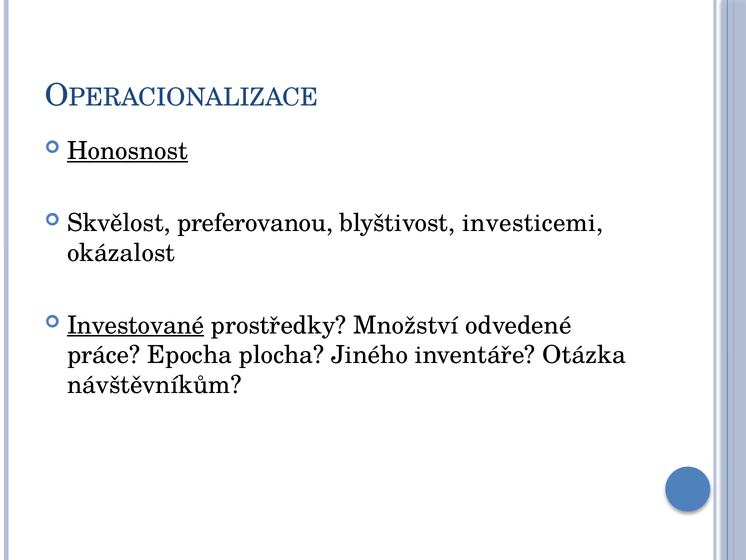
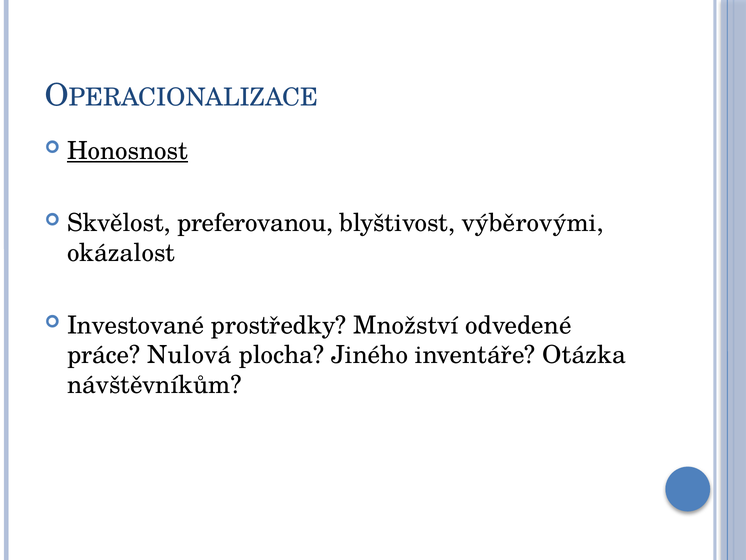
investicemi: investicemi -> výběrovými
Investované underline: present -> none
Epocha: Epocha -> Nulová
